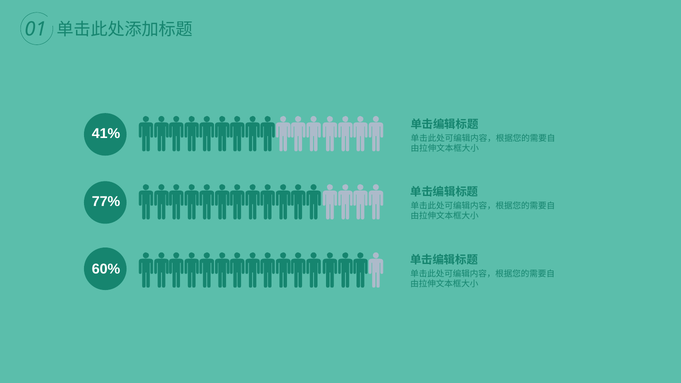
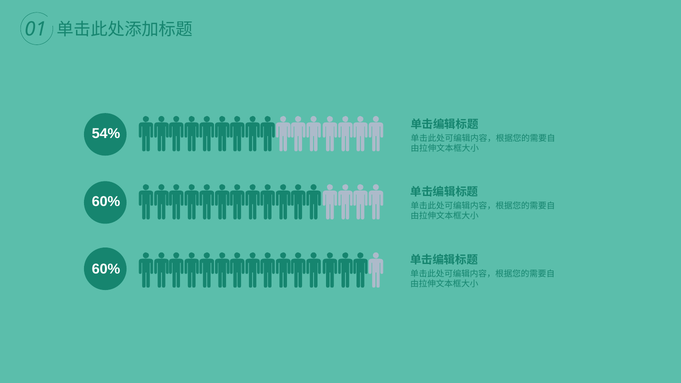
41%: 41% -> 54%
77% at (106, 202): 77% -> 60%
